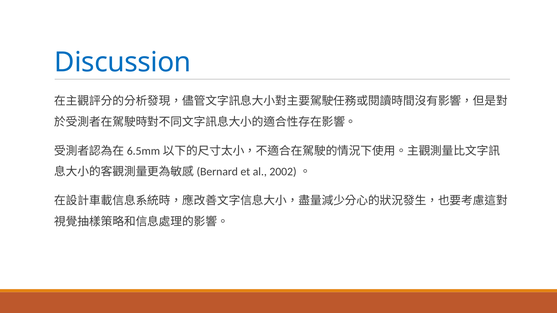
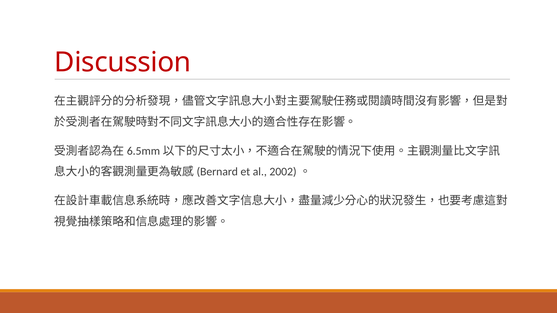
Discussion colour: blue -> red
